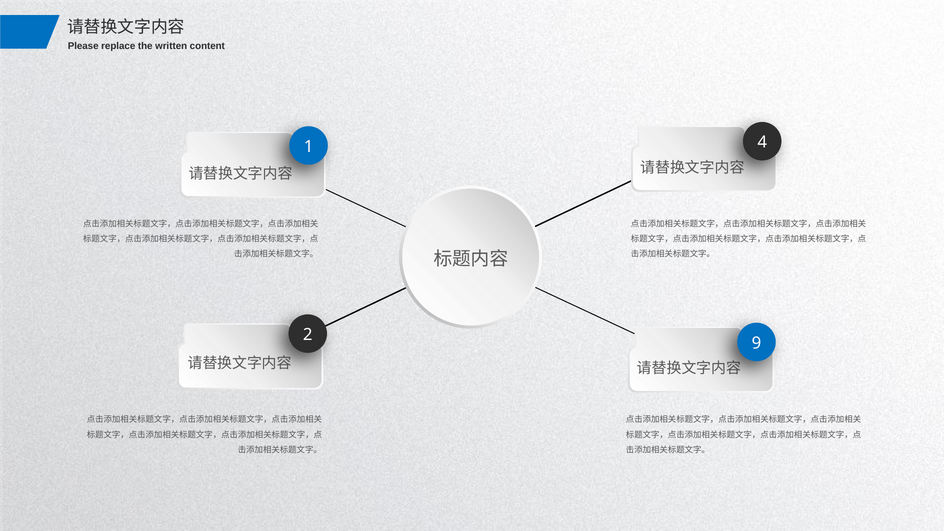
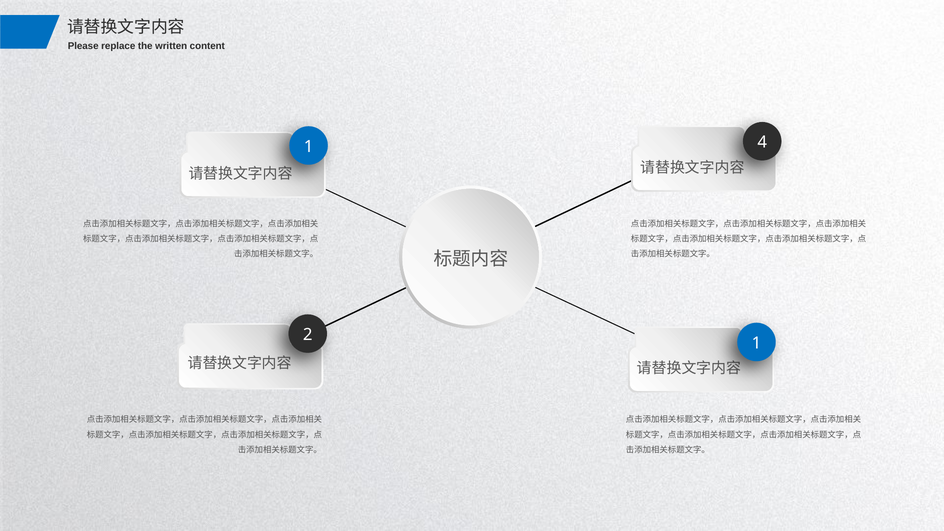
2 9: 9 -> 1
